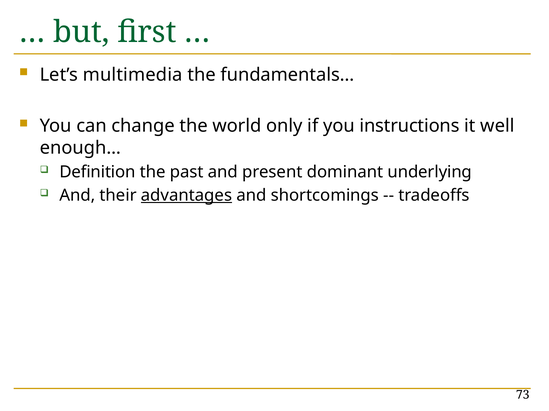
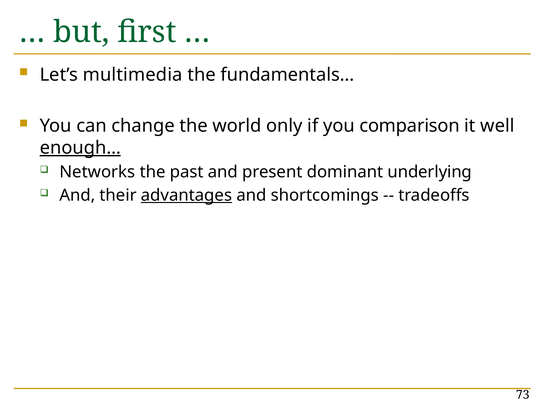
instructions: instructions -> comparison
enough… underline: none -> present
Definition: Definition -> Networks
